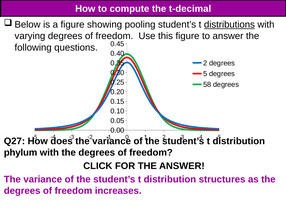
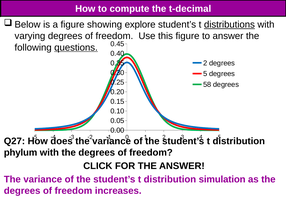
pooling: pooling -> explore
questions underline: none -> present
structures: structures -> simulation
